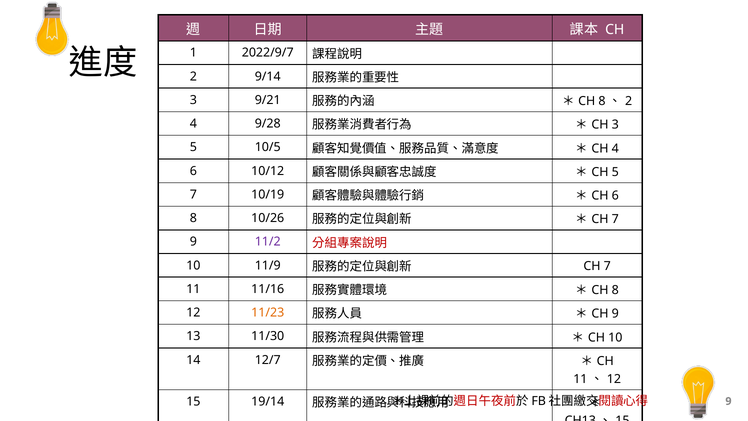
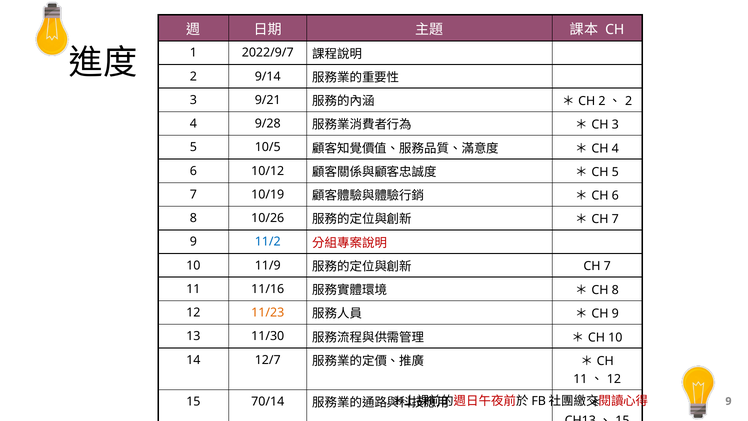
8 at (602, 101): 8 -> 2
11/2 colour: purple -> blue
19/14: 19/14 -> 70/14
